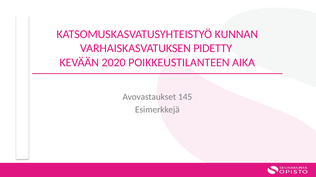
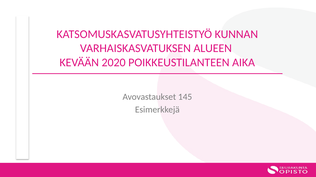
PIDETTY: PIDETTY -> ALUEEN
